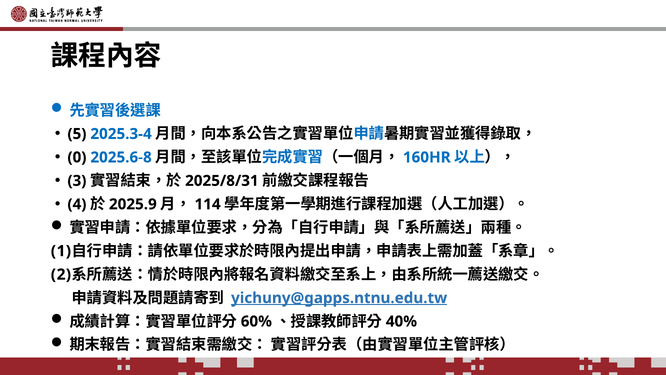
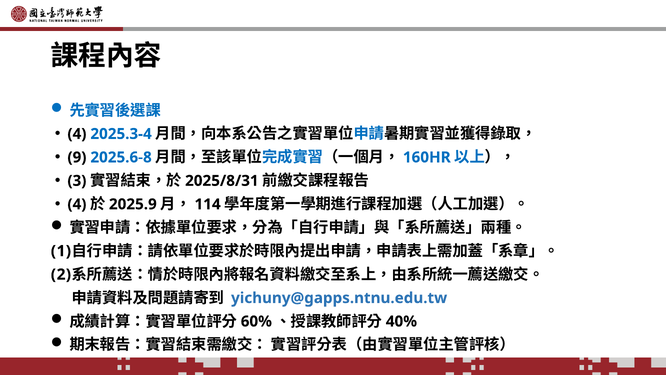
5 at (77, 134): 5 -> 4
0: 0 -> 9
yichuny@gapps.ntnu.edu.tw underline: present -> none
